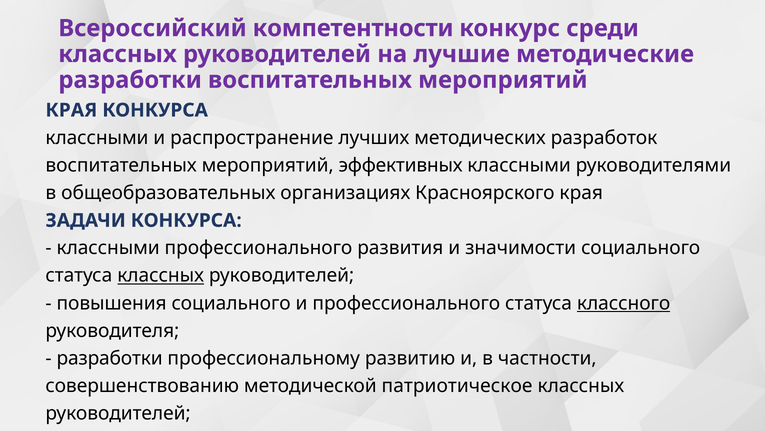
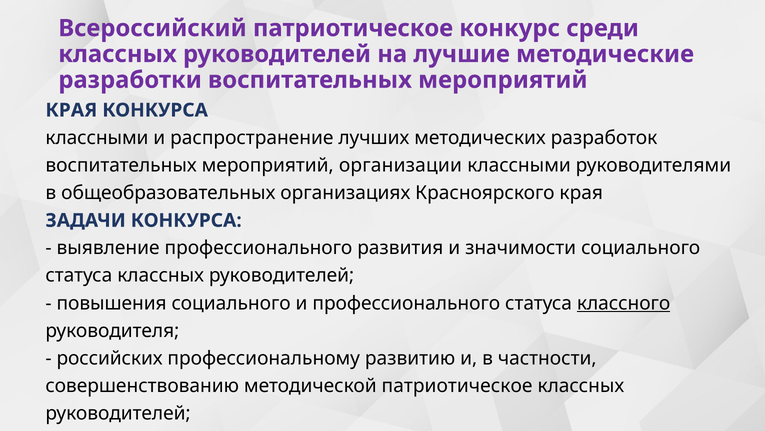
Всероссийский компетентности: компетентности -> патриотическое
эффективных: эффективных -> организации
классными at (108, 248): классными -> выявление
классных at (161, 275) underline: present -> none
разработки at (110, 358): разработки -> российских
